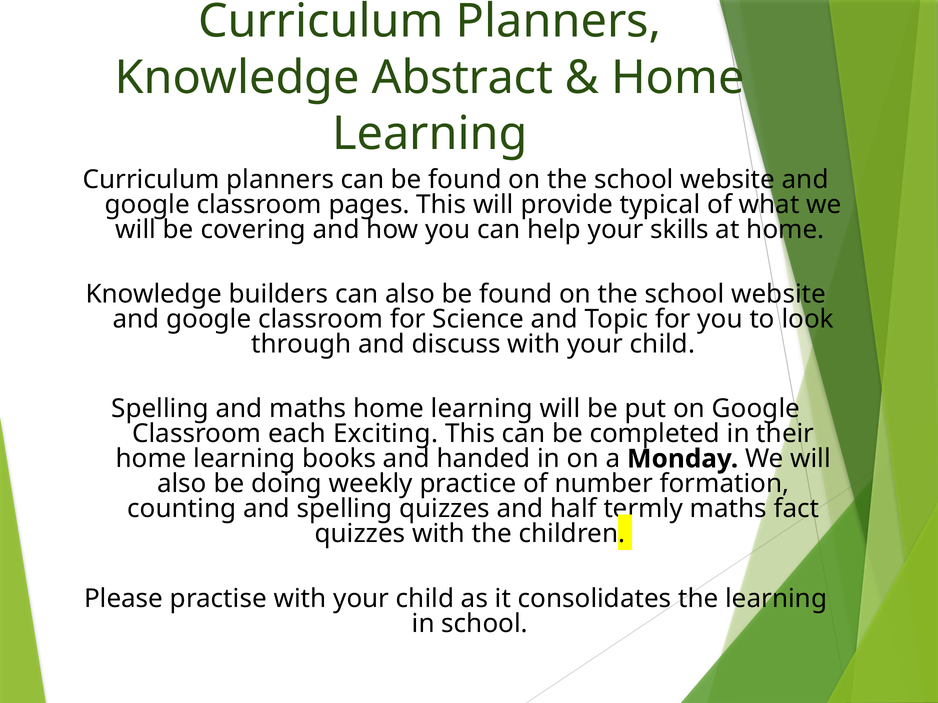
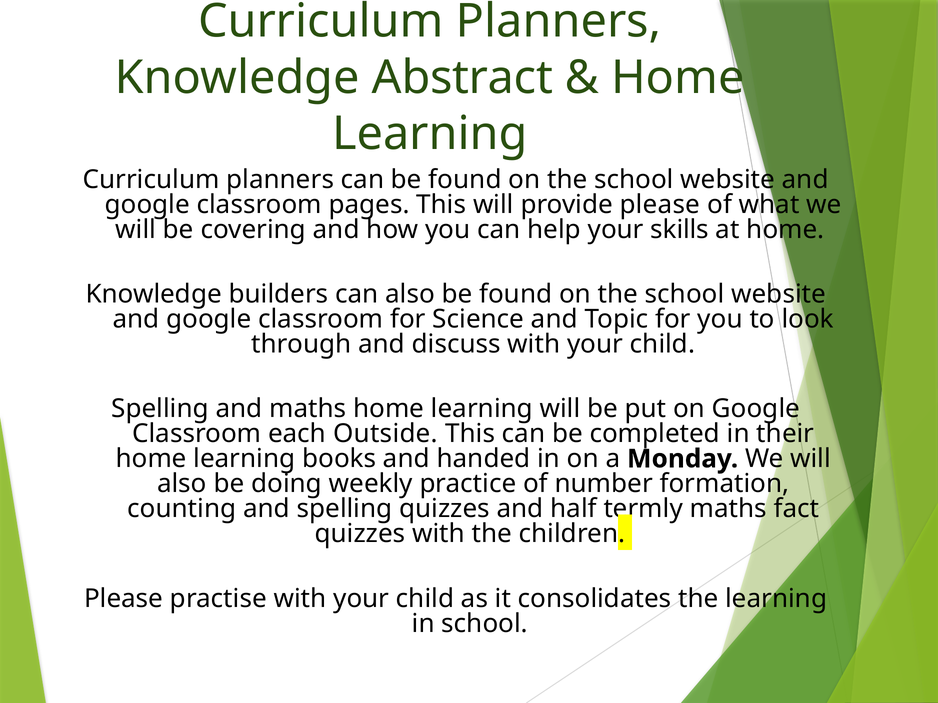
provide typical: typical -> please
Exciting: Exciting -> Outside
